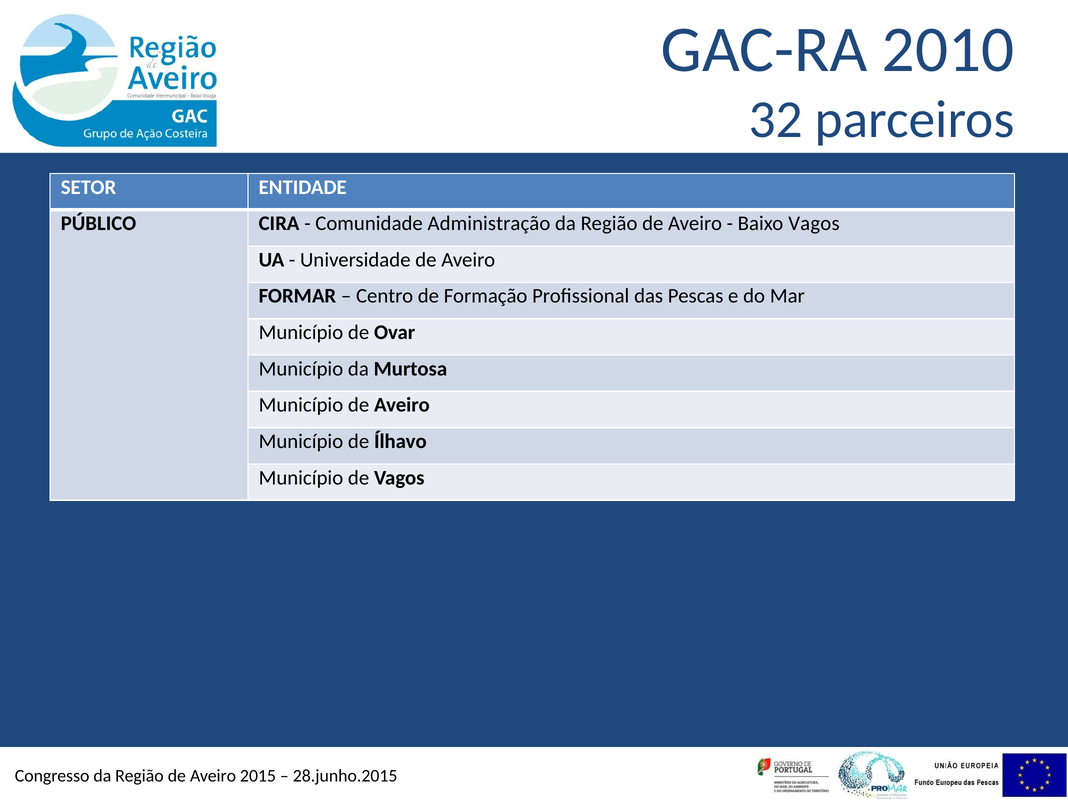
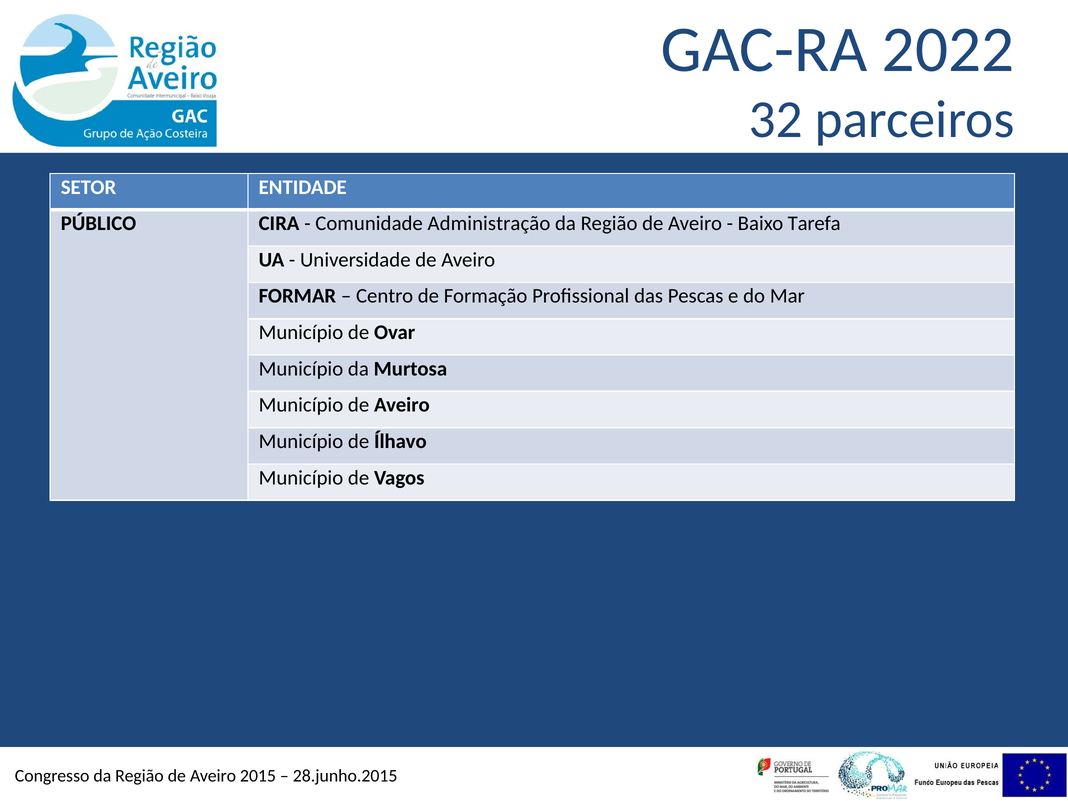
2010: 2010 -> 2022
Baixo Vagos: Vagos -> Tarefa
